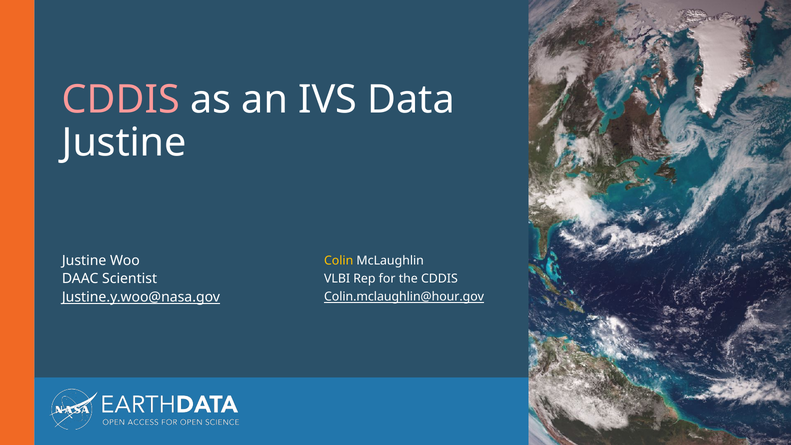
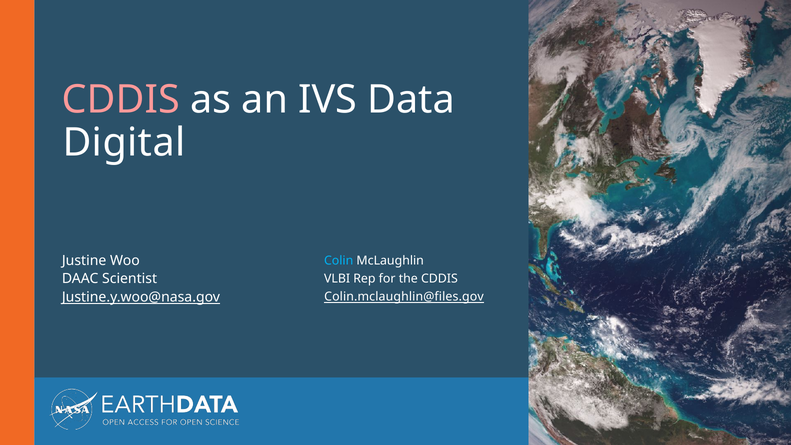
Justine at (124, 143): Justine -> Digital
Colin colour: yellow -> light blue
Colin.mclaughlin@hour.gov: Colin.mclaughlin@hour.gov -> Colin.mclaughlin@files.gov
